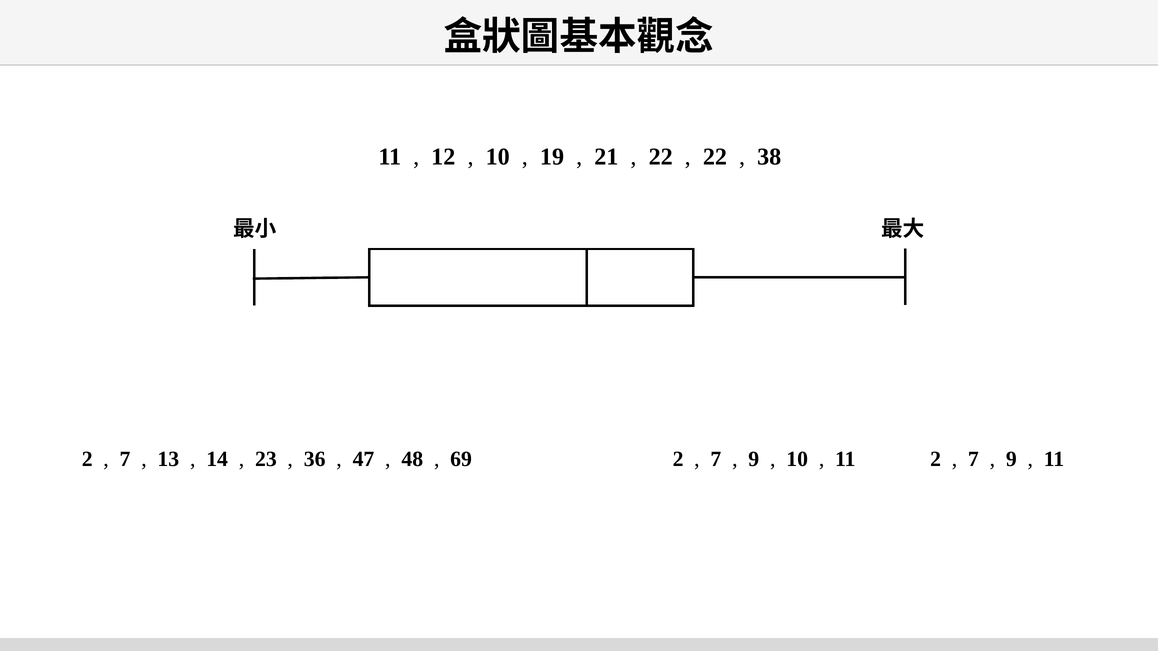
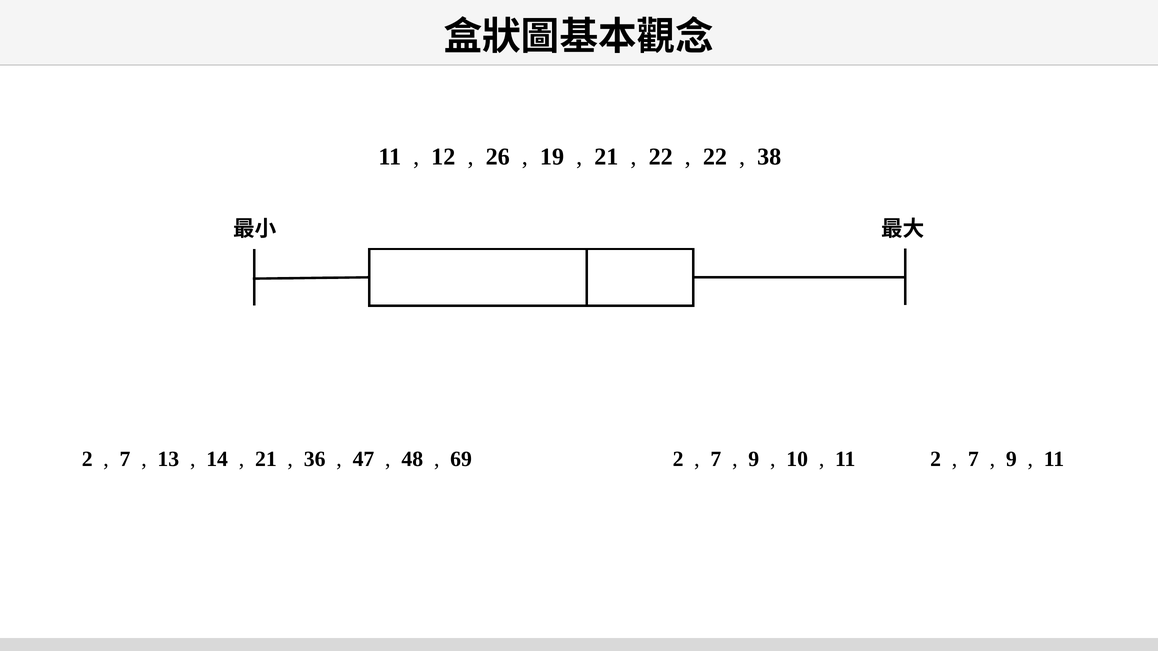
10 at (498, 157): 10 -> 26
23 at (266, 459): 23 -> 21
